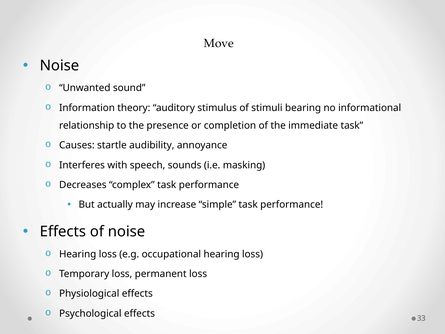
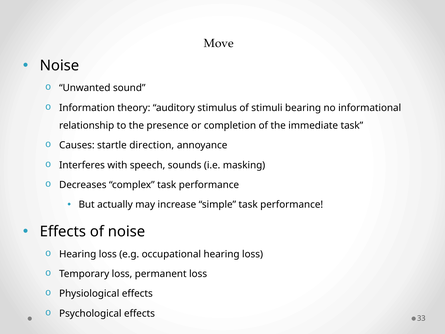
audibility: audibility -> direction
